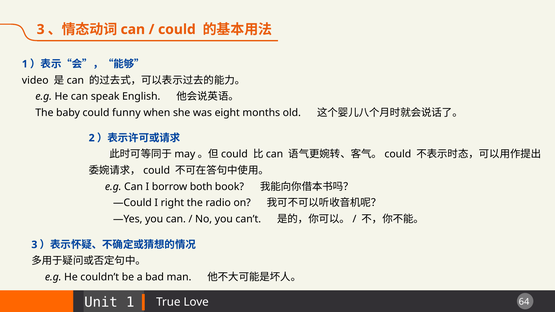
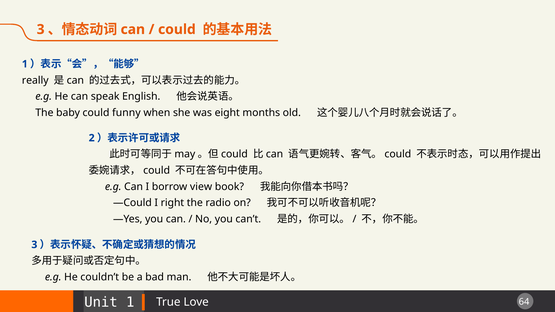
video: video -> really
both: both -> view
